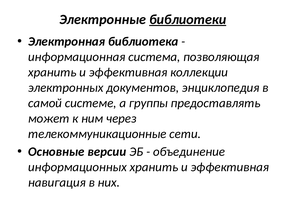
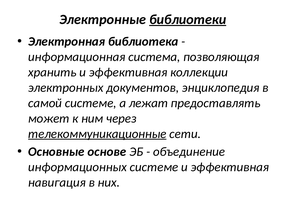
группы: группы -> лежат
телекоммуникационные underline: none -> present
версии: версии -> основе
информационных хранить: хранить -> системе
